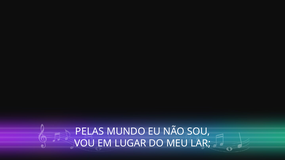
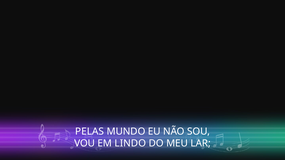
LUGAR: LUGAR -> LINDO
